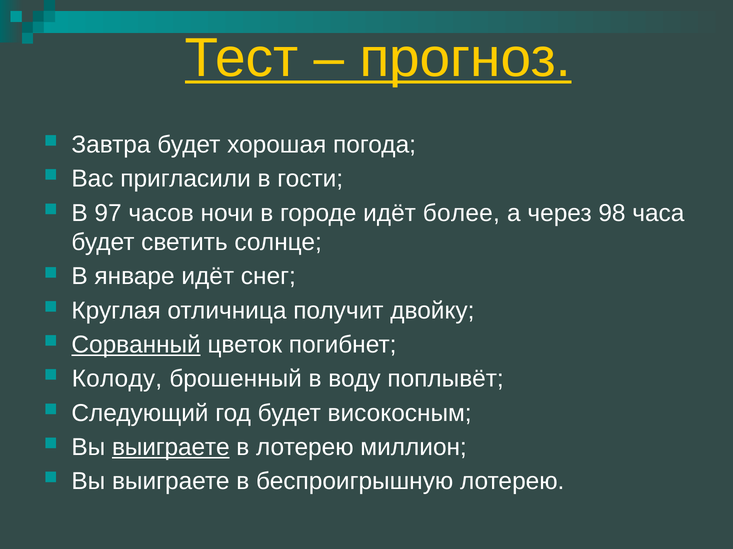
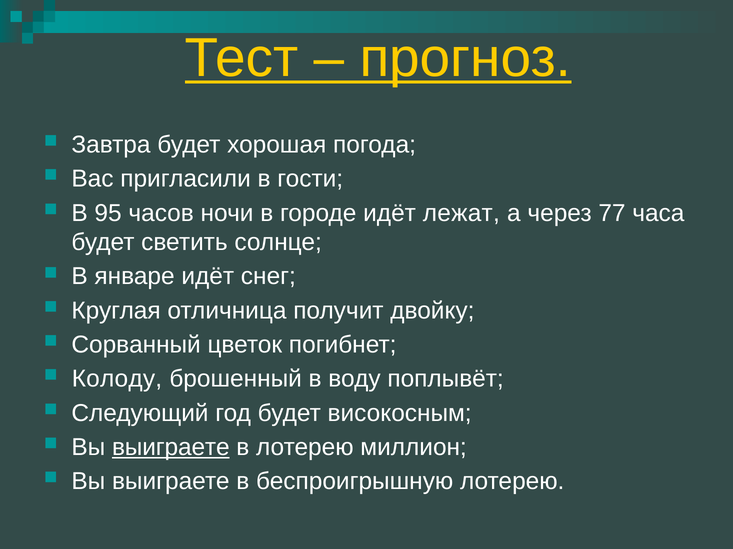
97: 97 -> 95
более: более -> лежат
98: 98 -> 77
Сорванный underline: present -> none
